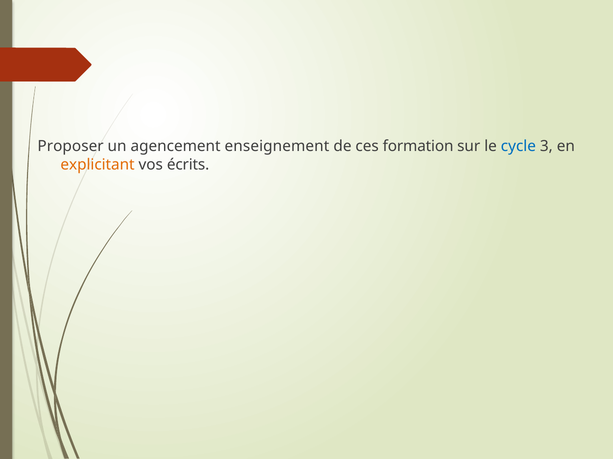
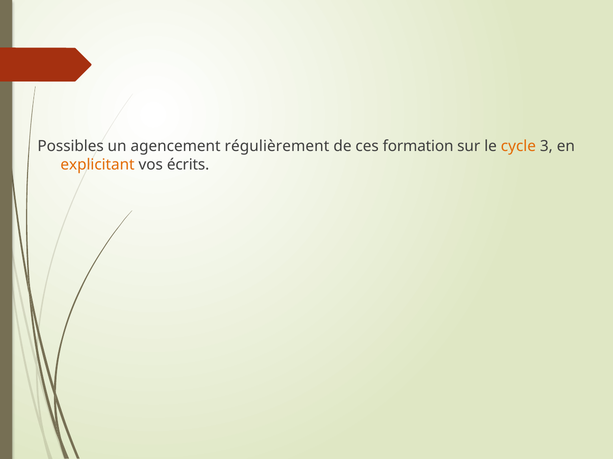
Proposer: Proposer -> Possibles
enseignement: enseignement -> régulièrement
cycle colour: blue -> orange
